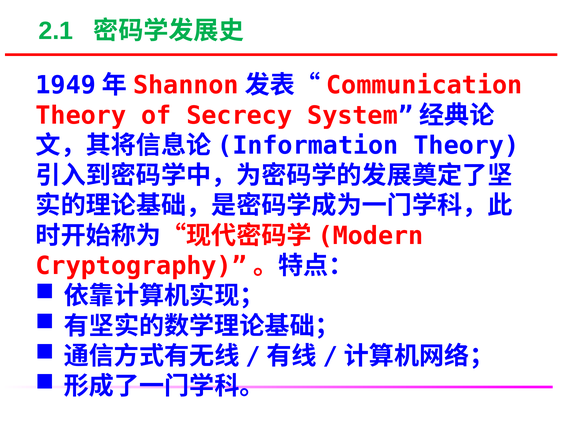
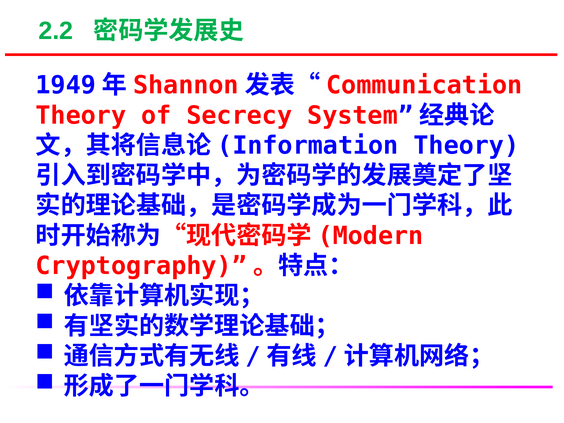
2.1: 2.1 -> 2.2
